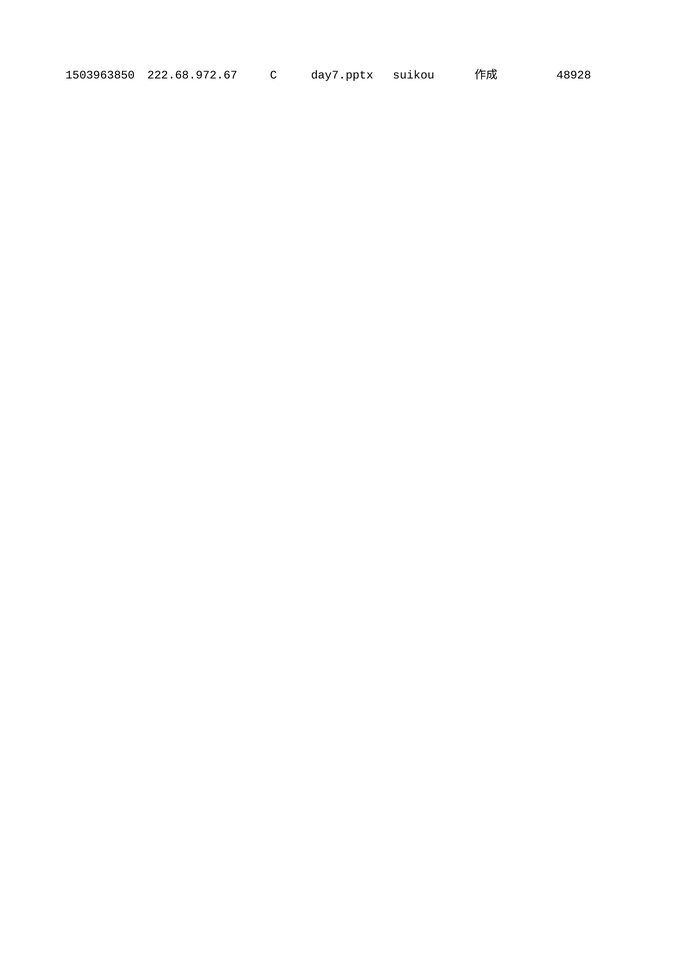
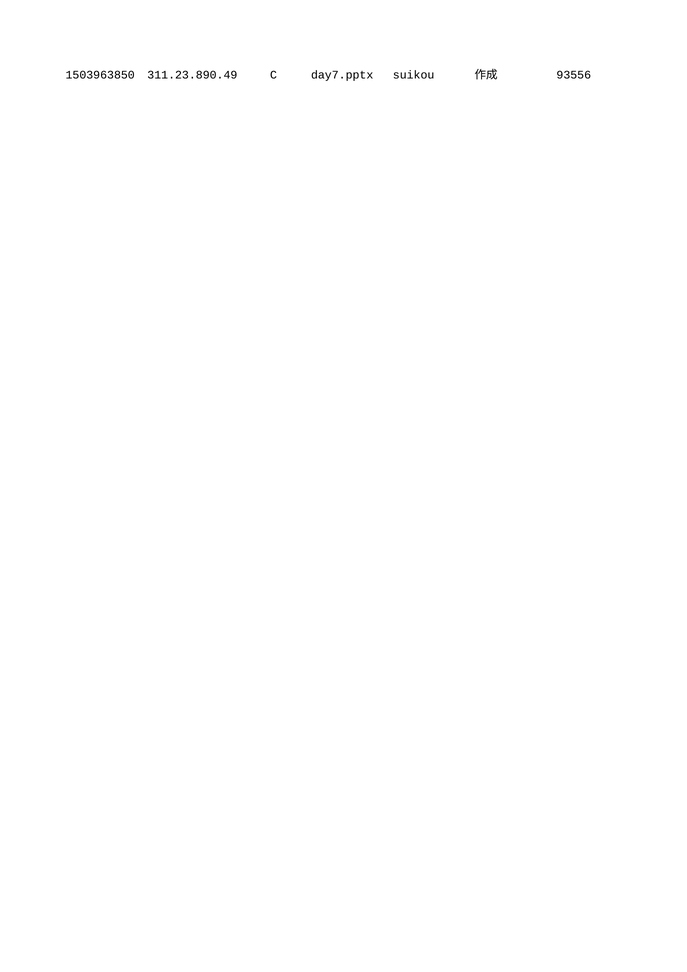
222.68.972.67: 222.68.972.67 -> 311.23.890.49
48928: 48928 -> 93556
